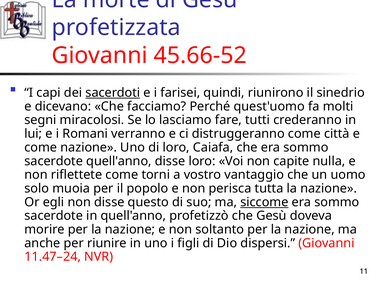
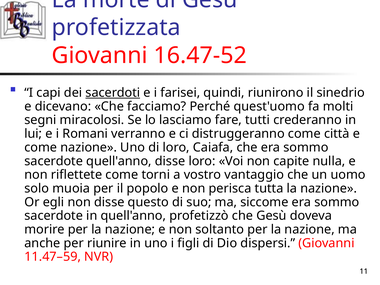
45.66-52: 45.66-52 -> 16.47-52
siccome underline: present -> none
11.47–24: 11.47–24 -> 11.47–59
